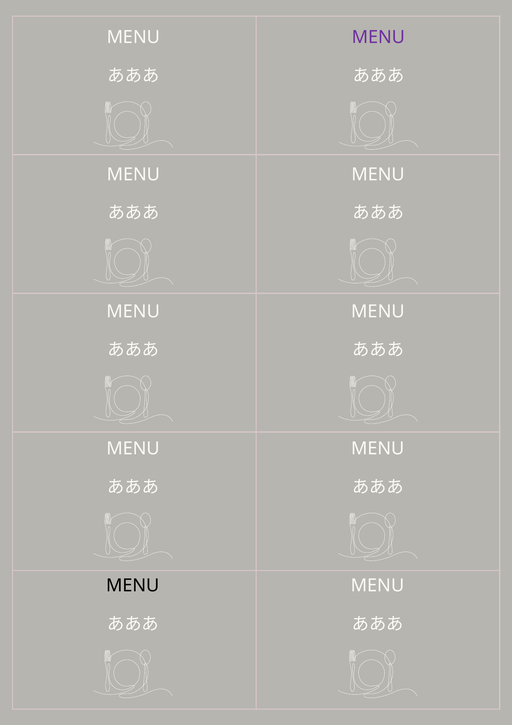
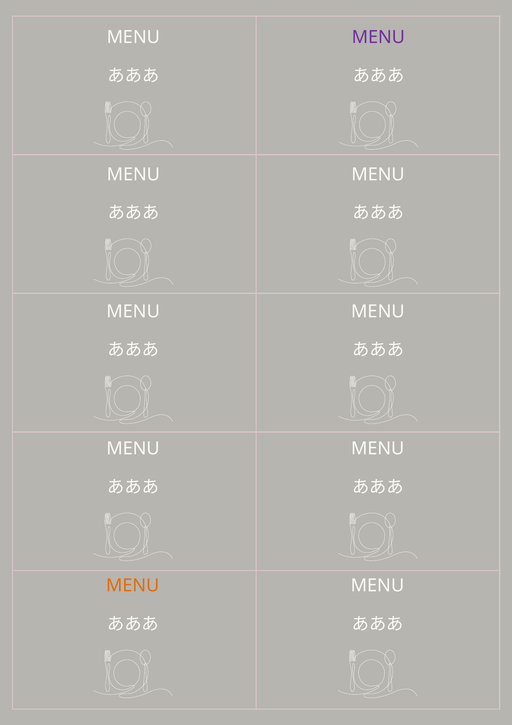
MENU at (133, 585) colour: black -> orange
